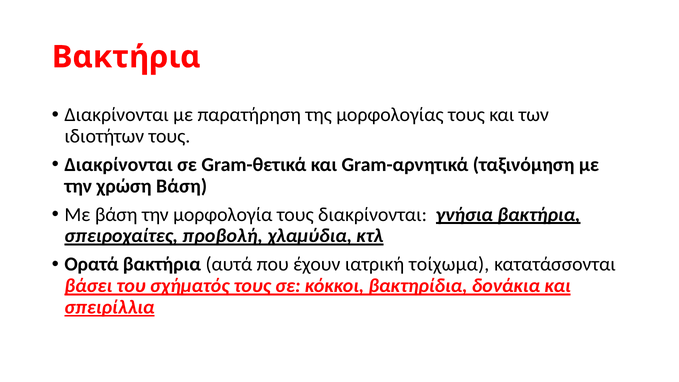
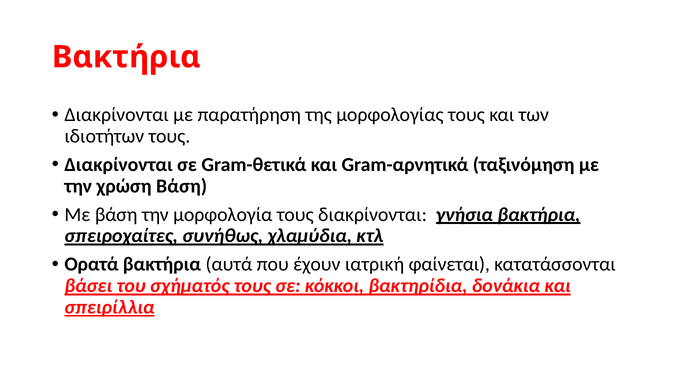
προβολή: προβολή -> συνήθως
τοίχωμα: τοίχωμα -> φαίνεται
